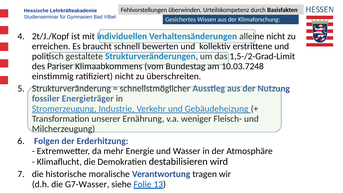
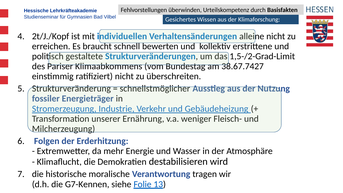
10.03.7248: 10.03.7248 -> 38.67.7427
G7-Wasser: G7-Wasser -> G7-Kennen
